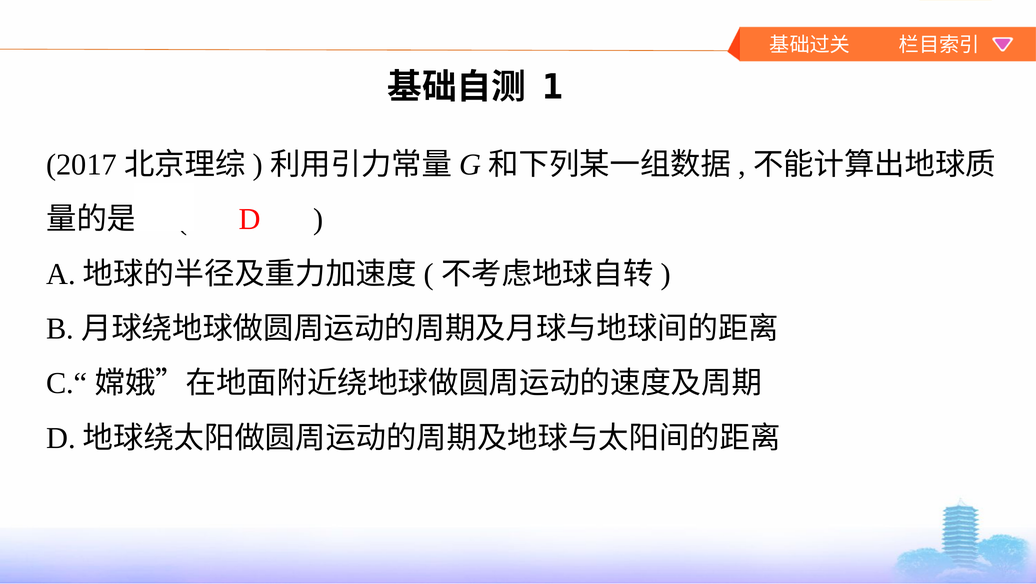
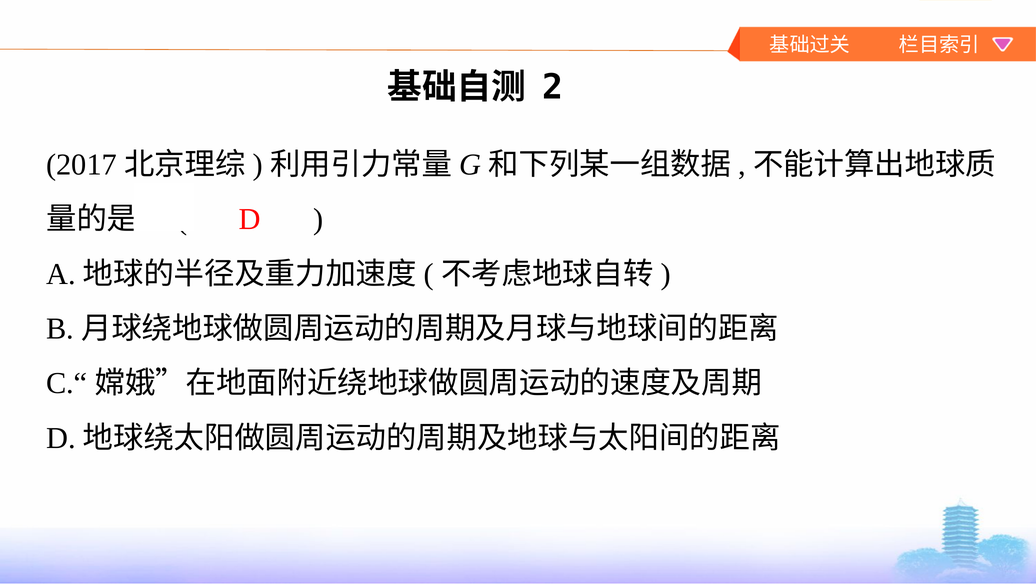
1: 1 -> 2
